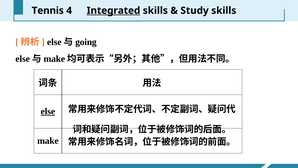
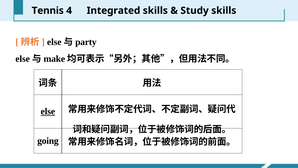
Integrated underline: present -> none
going: going -> party
make at (48, 141): make -> going
